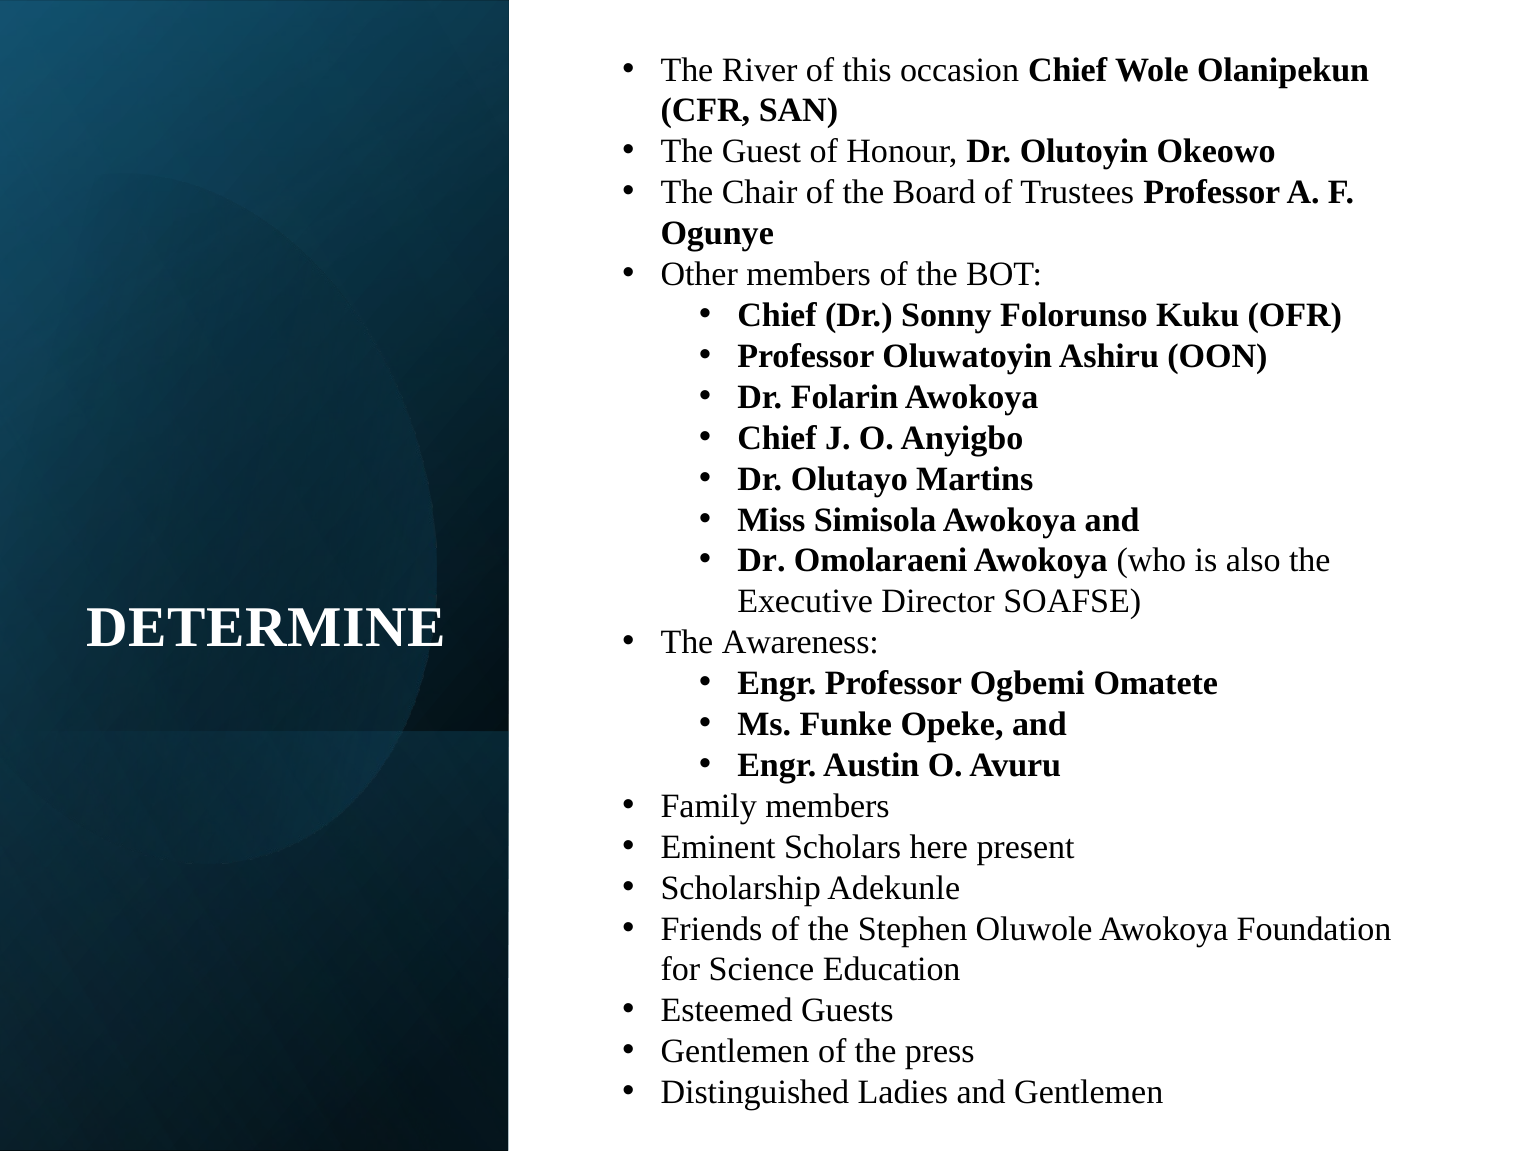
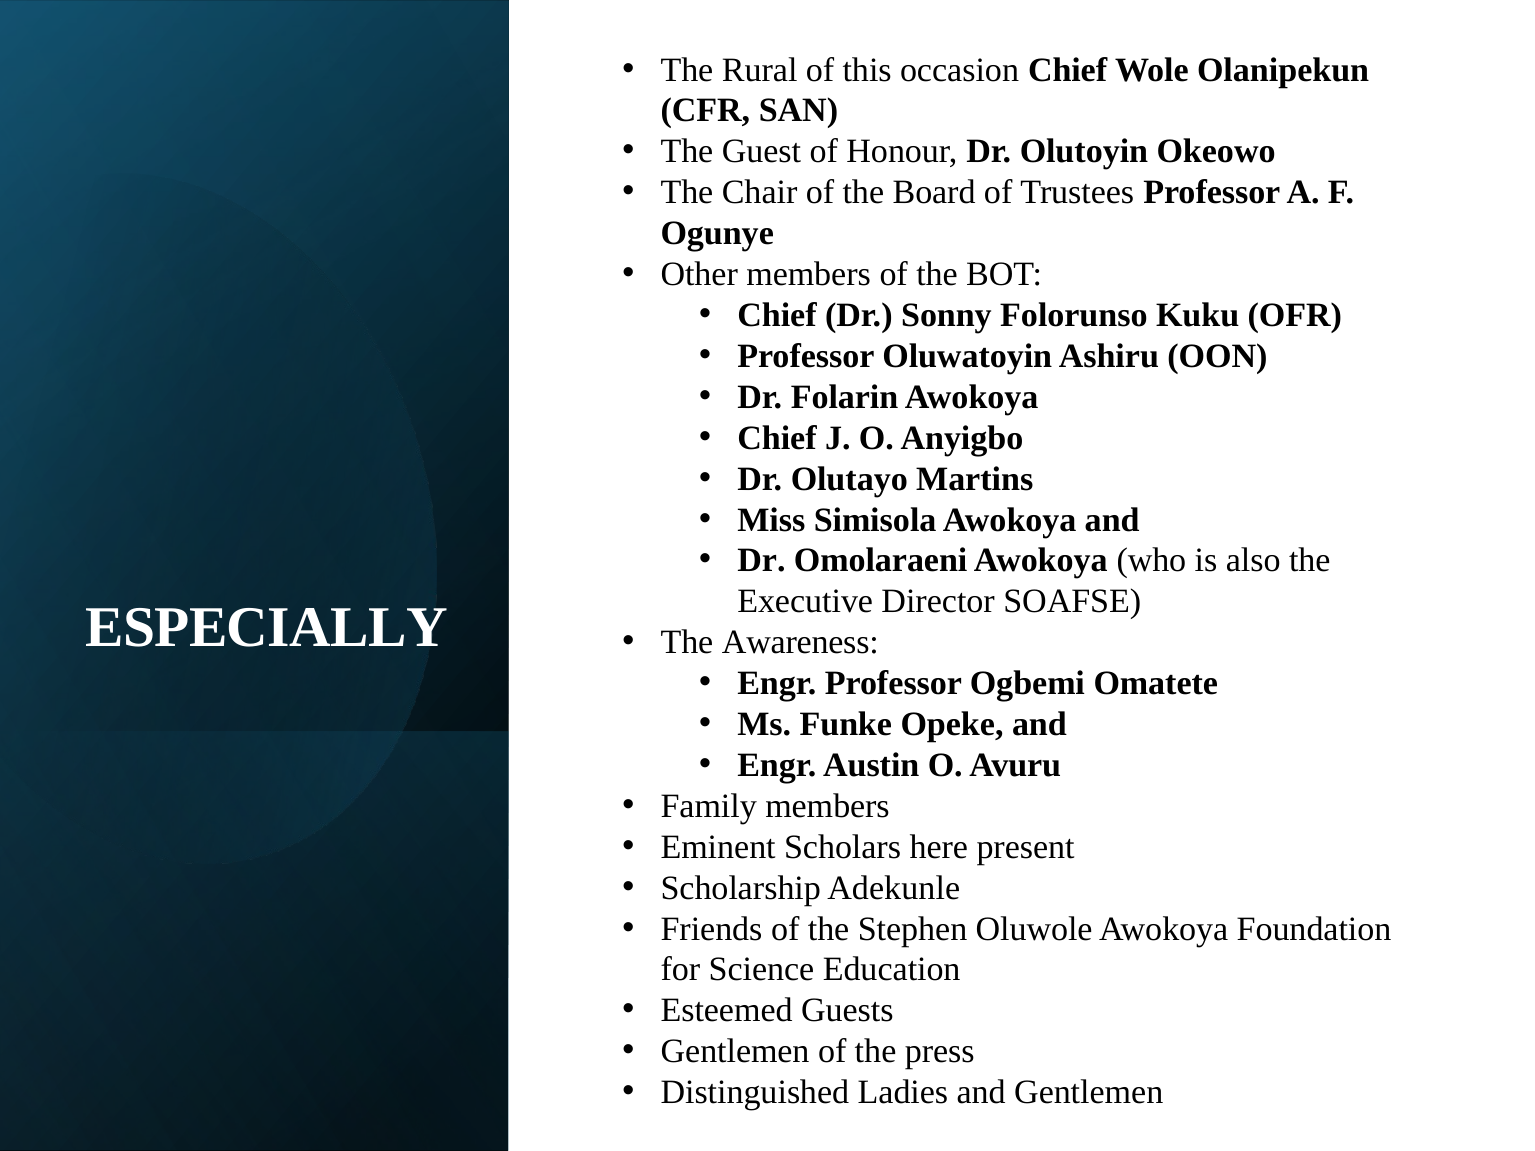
River: River -> Rural
DETERMINE: DETERMINE -> ESPECIALLY
